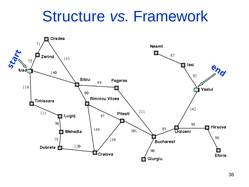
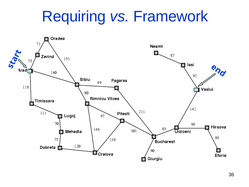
Structure: Structure -> Requiring
